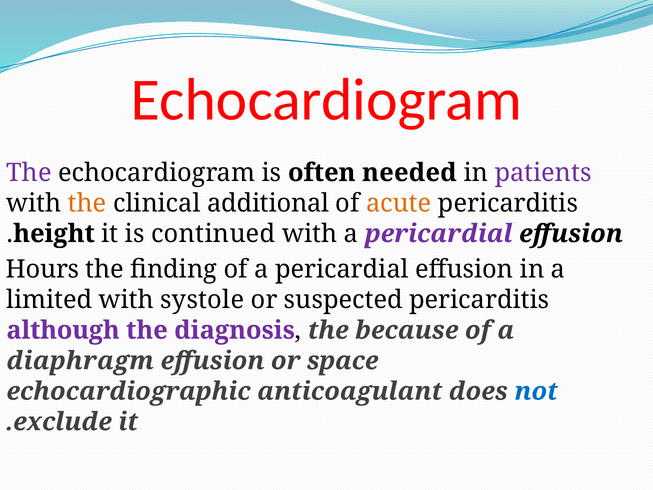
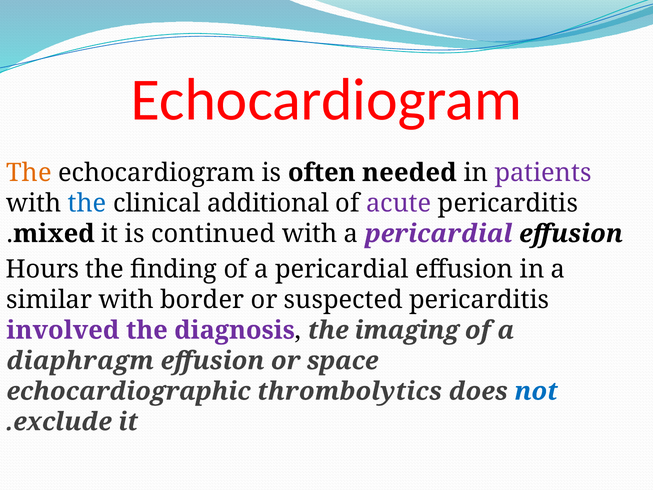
The at (29, 173) colour: purple -> orange
the at (87, 203) colour: orange -> blue
acute colour: orange -> purple
height: height -> mixed
limited: limited -> similar
systole: systole -> border
although: although -> involved
because: because -> imaging
anticoagulant: anticoagulant -> thrombolytics
